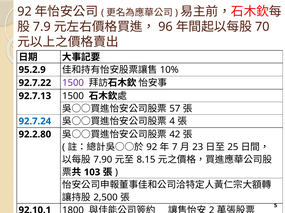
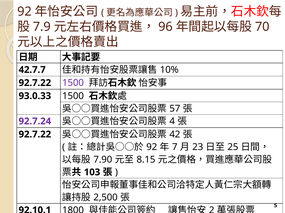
95.2.9: 95.2.9 -> 42.7.7
92.7.13: 92.7.13 -> 93.0.33
92.7.24 colour: blue -> purple
92.2.80 at (35, 135): 92.2.80 -> 92.7.22
